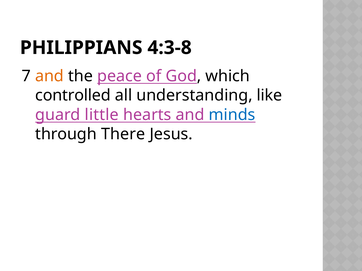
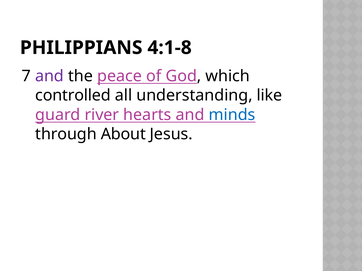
4:3-8: 4:3-8 -> 4:1-8
and at (49, 76) colour: orange -> purple
little: little -> river
There: There -> About
